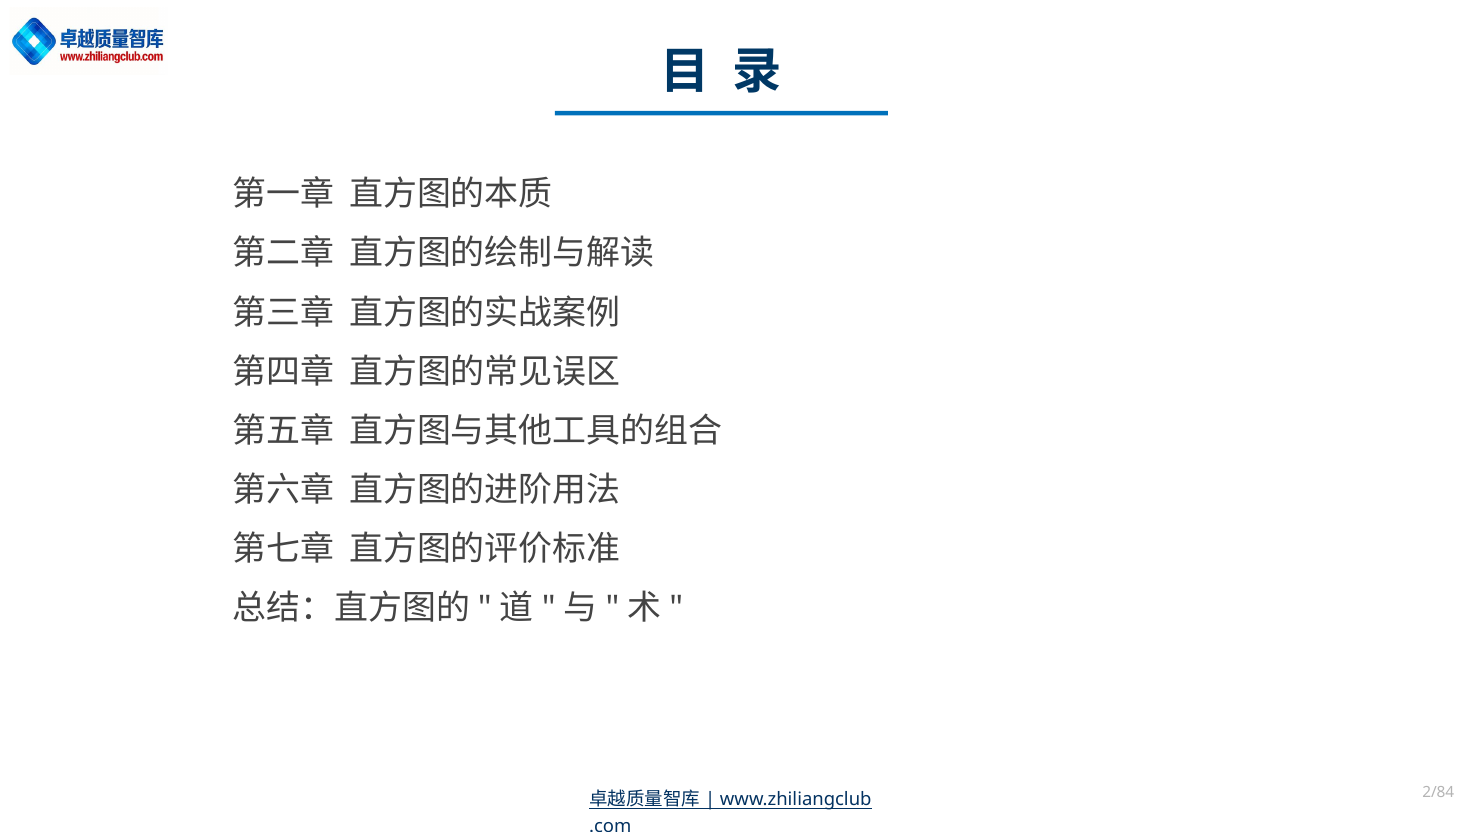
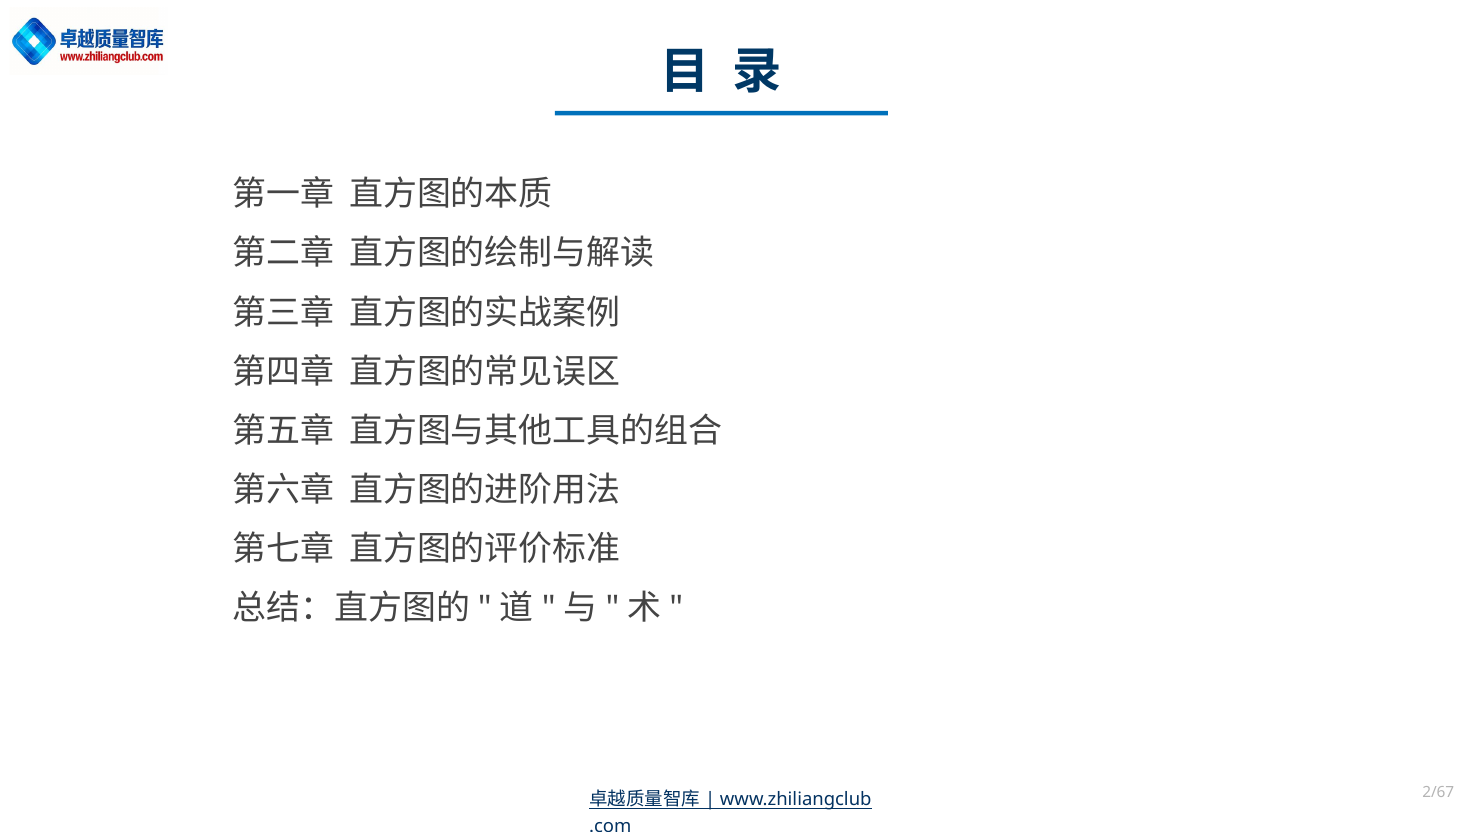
2/84: 2/84 -> 2/67
